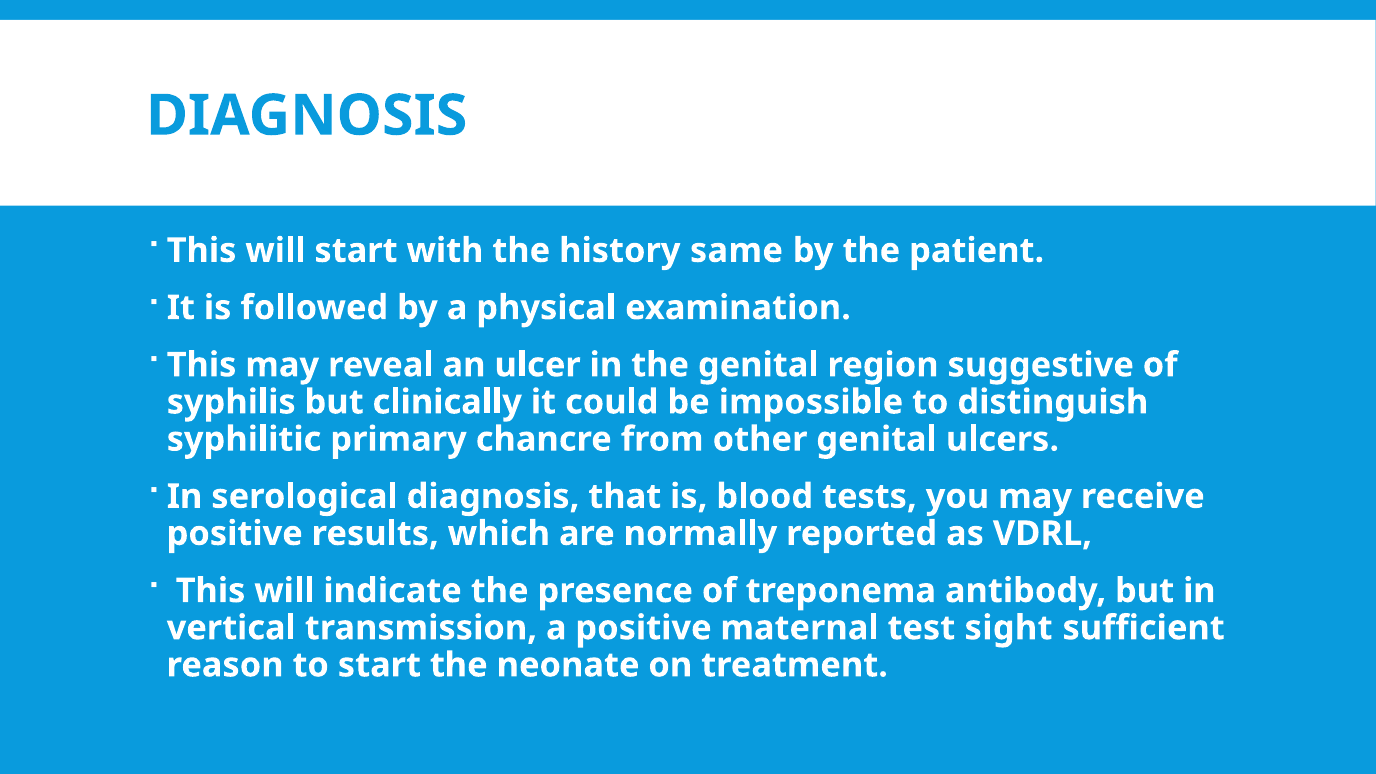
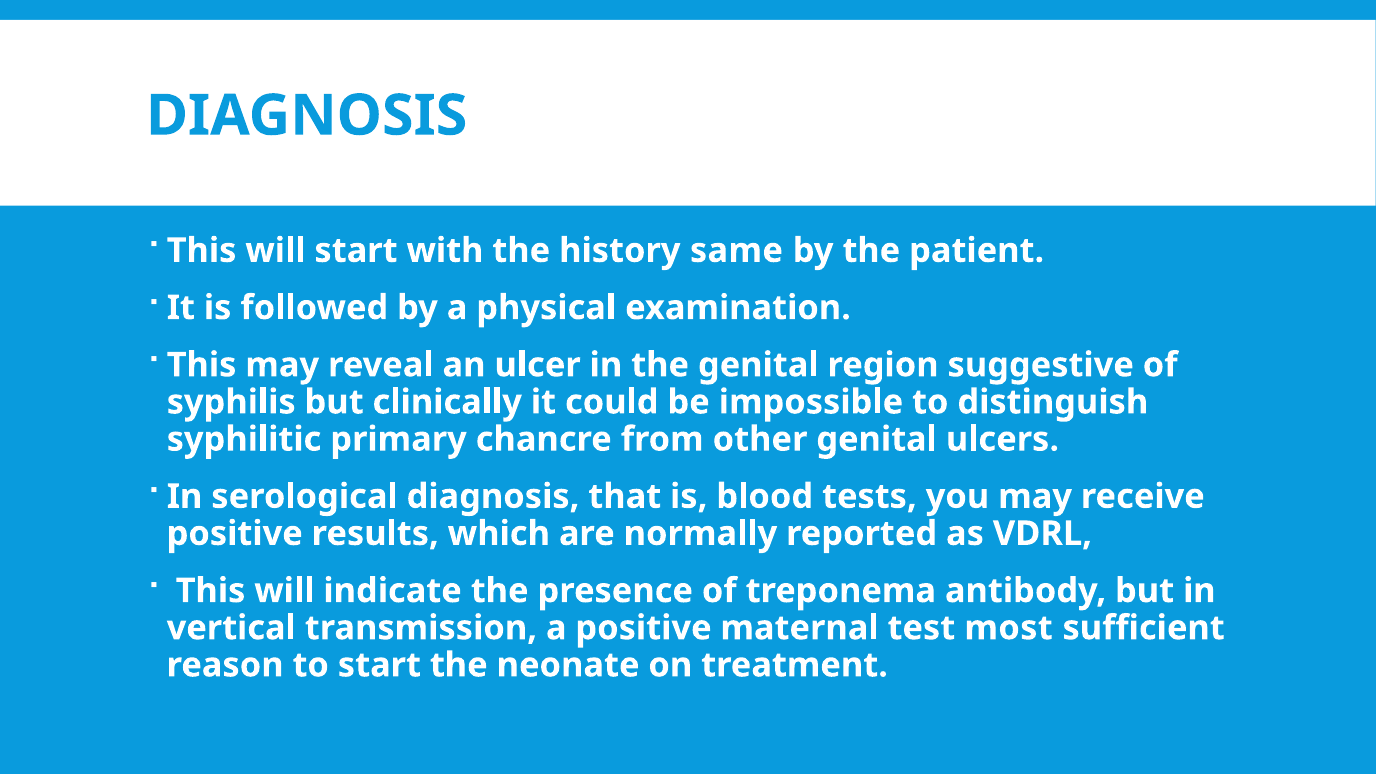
sight: sight -> most
